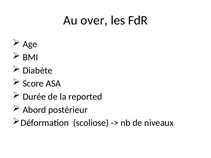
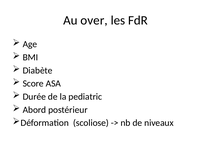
reported: reported -> pediatric
